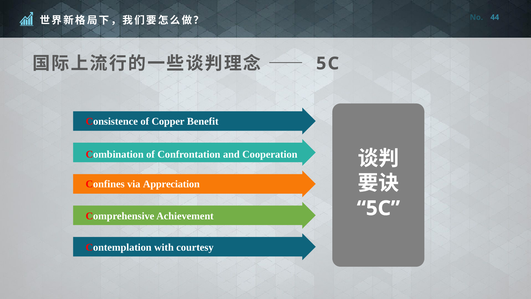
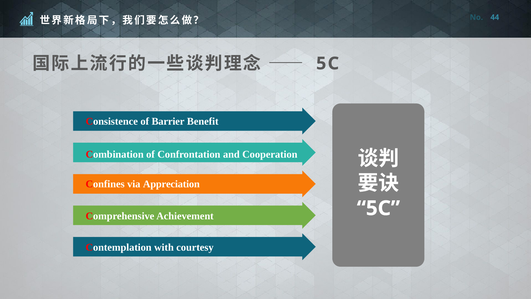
Copper: Copper -> Barrier
